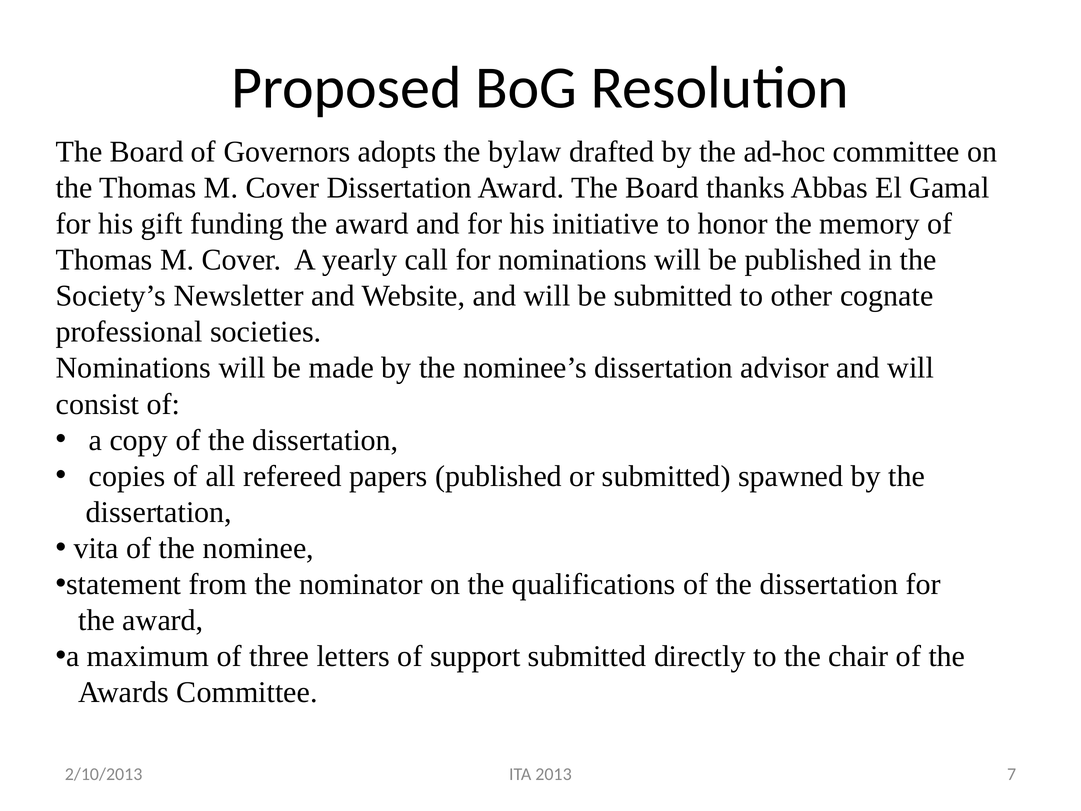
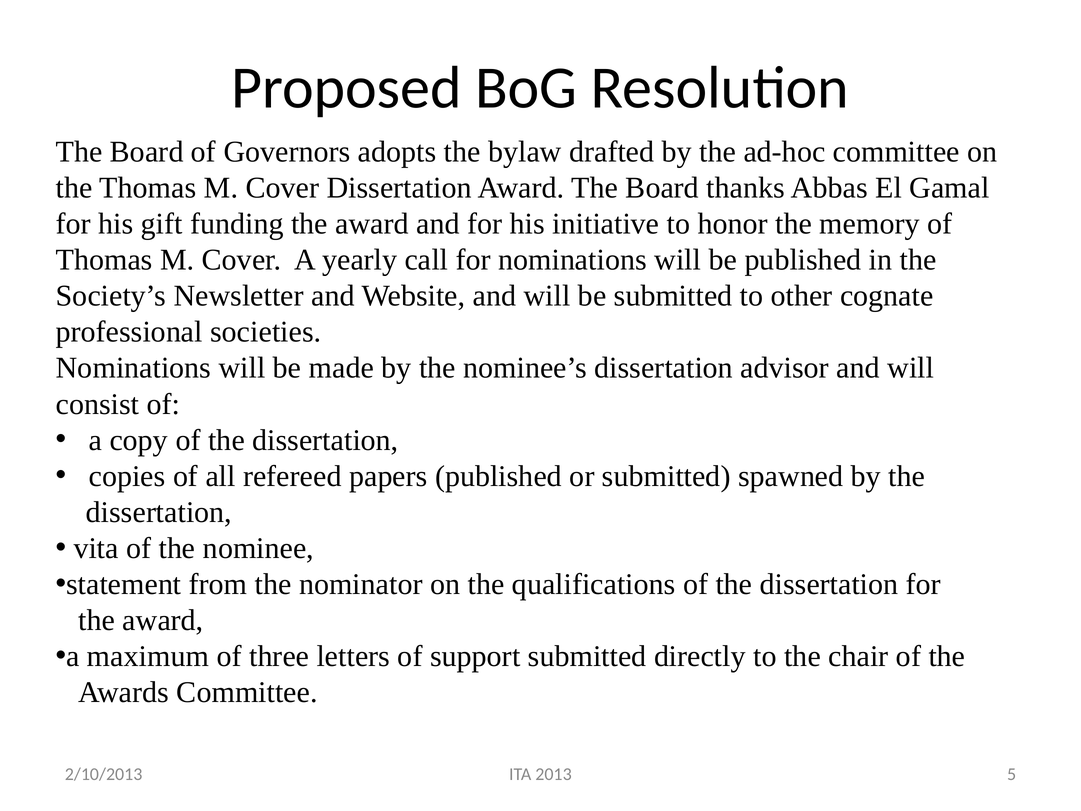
7: 7 -> 5
